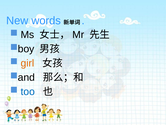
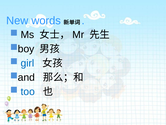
girl colour: orange -> blue
